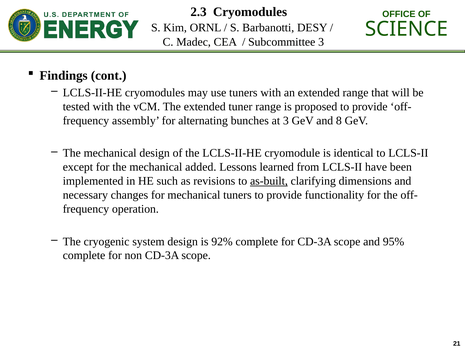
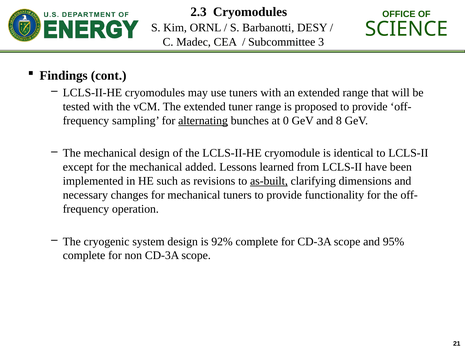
assembly: assembly -> sampling
alternating underline: none -> present
at 3: 3 -> 0
